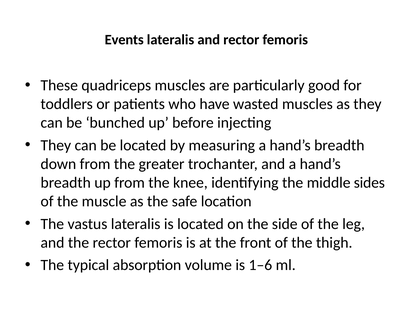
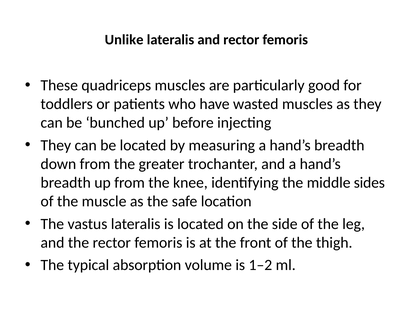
Events: Events -> Unlike
1–6: 1–6 -> 1–2
